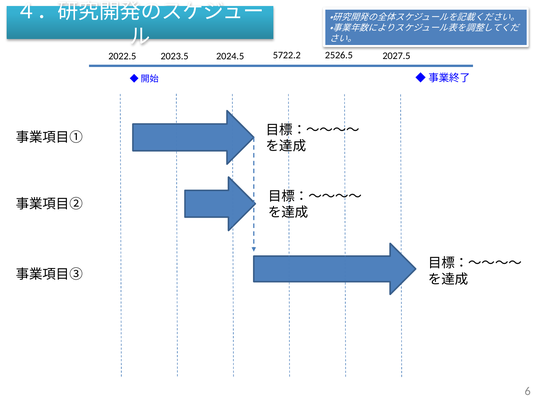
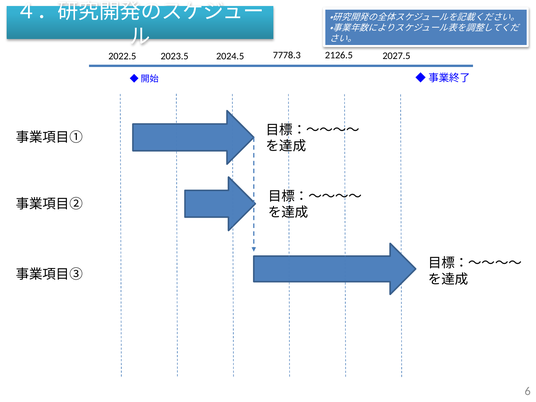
5722.2: 5722.2 -> 7778.3
2526.5: 2526.5 -> 2126.5
